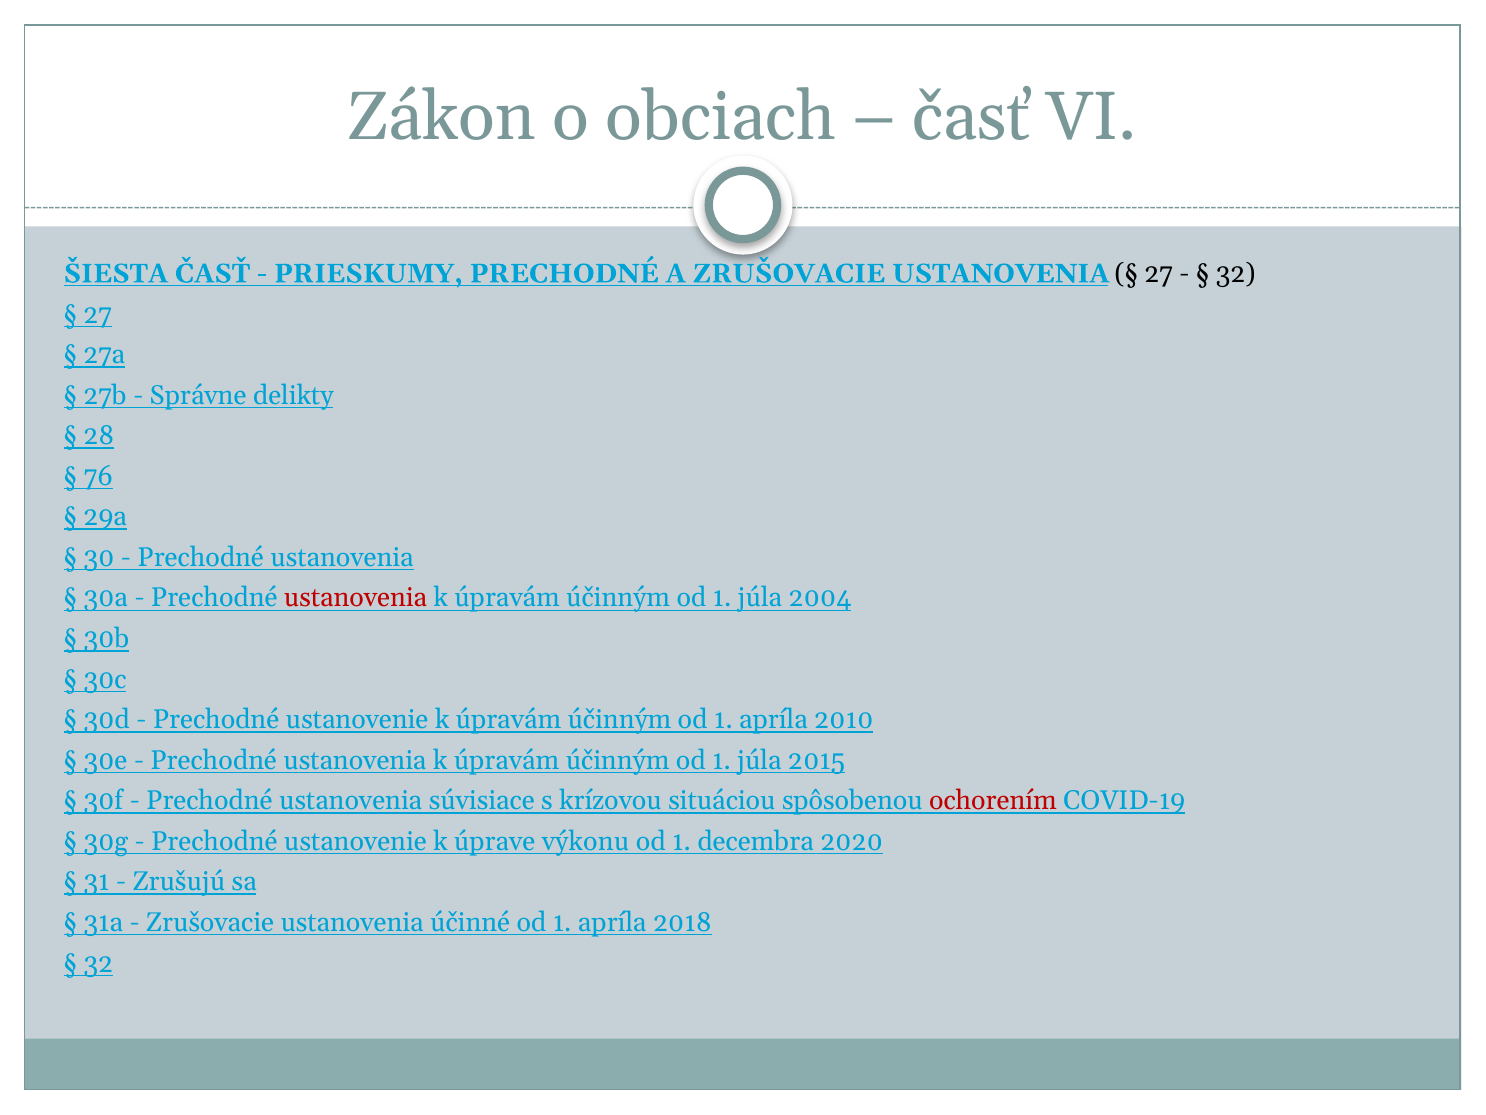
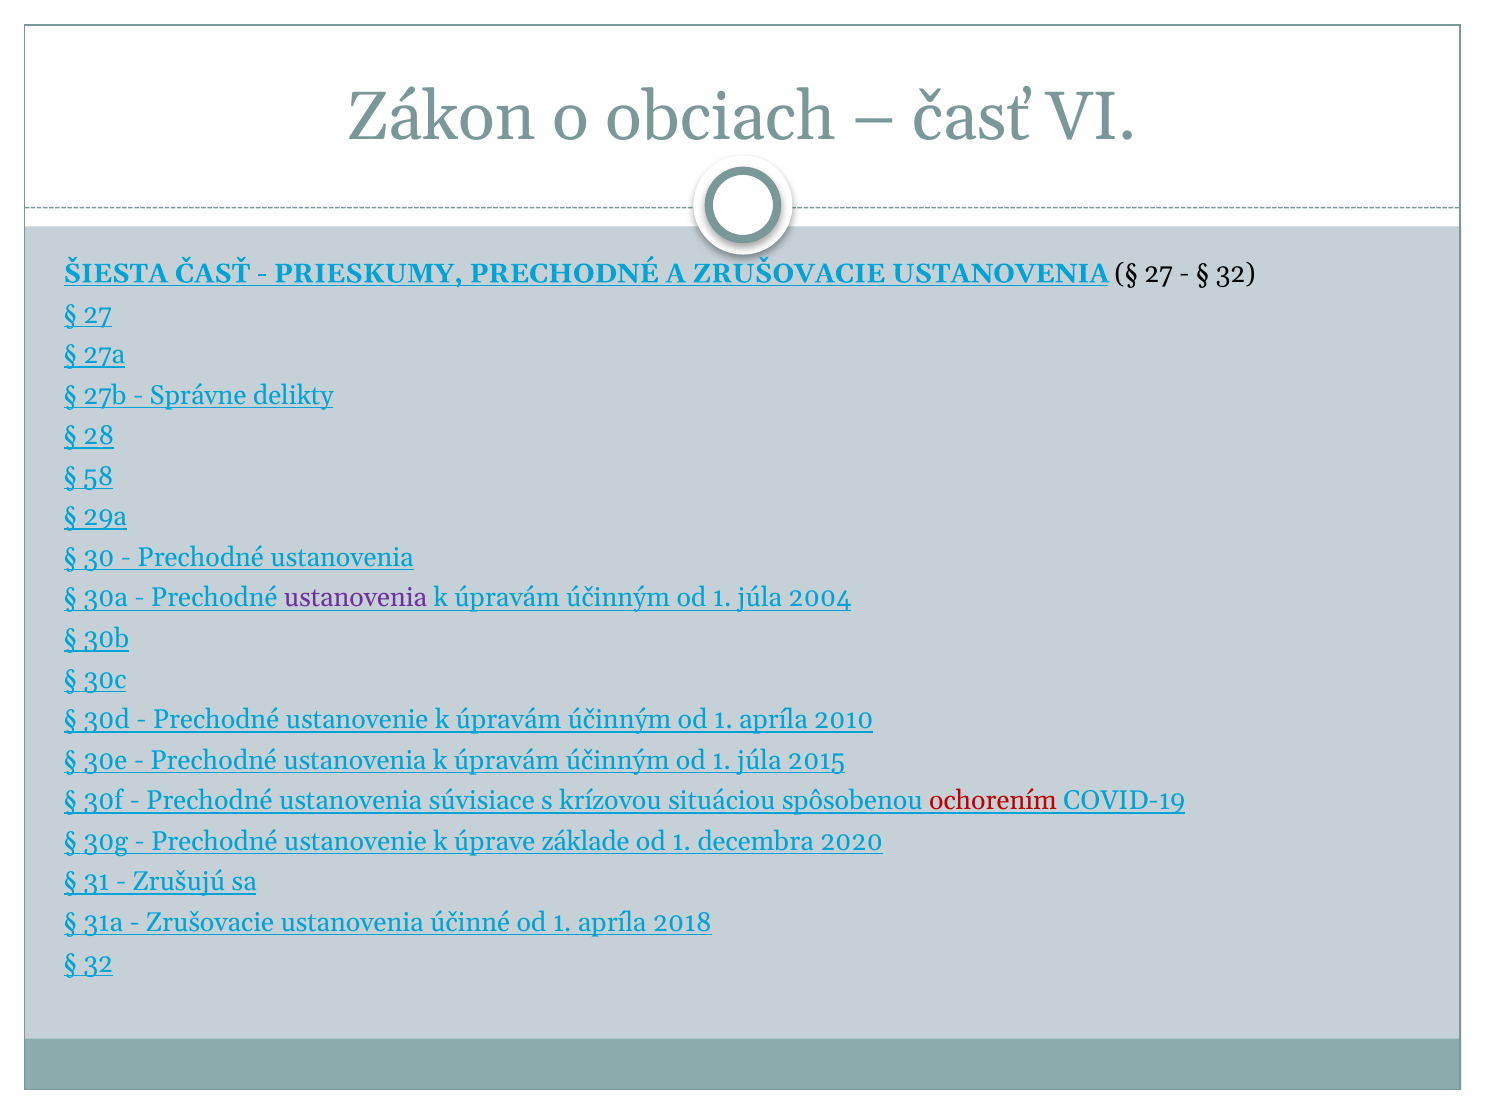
76: 76 -> 58
ustanovenia at (356, 598) colour: red -> purple
výkonu: výkonu -> základe
